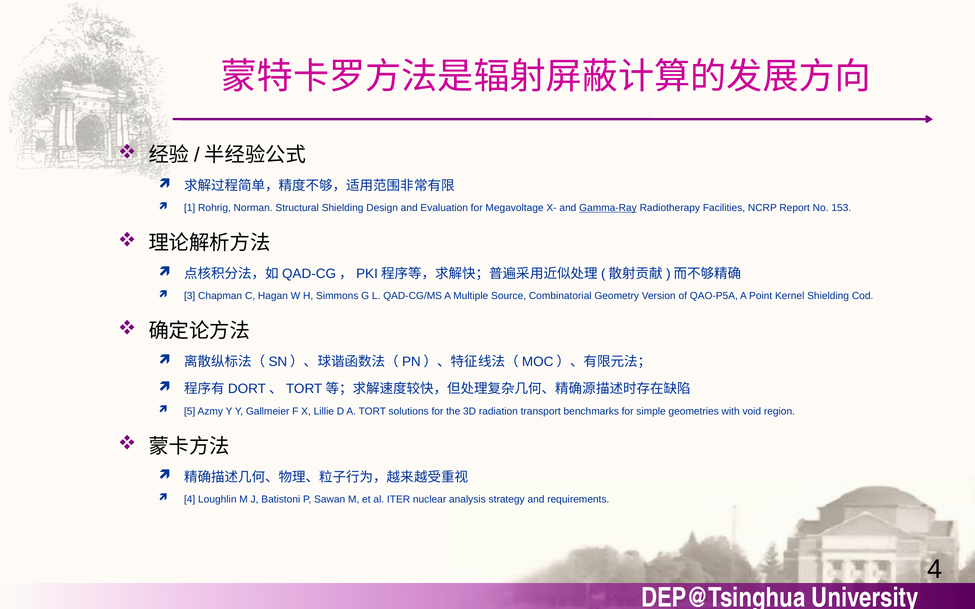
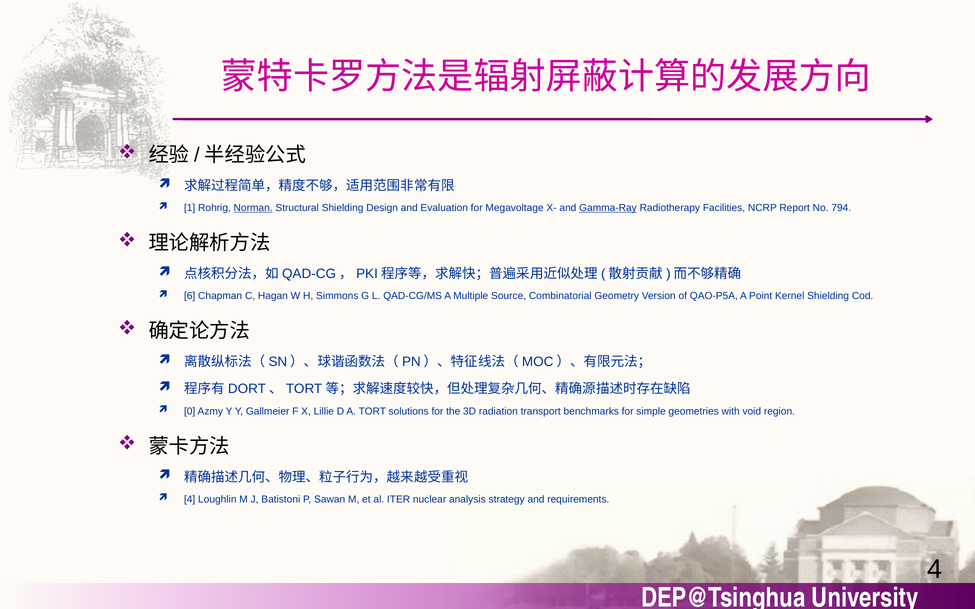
Norman underline: none -> present
153: 153 -> 794
3: 3 -> 6
5: 5 -> 0
